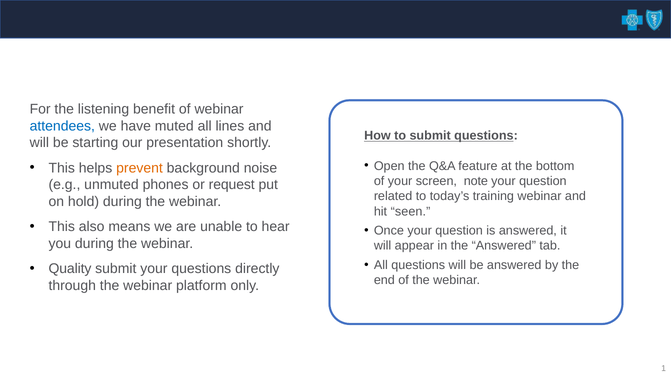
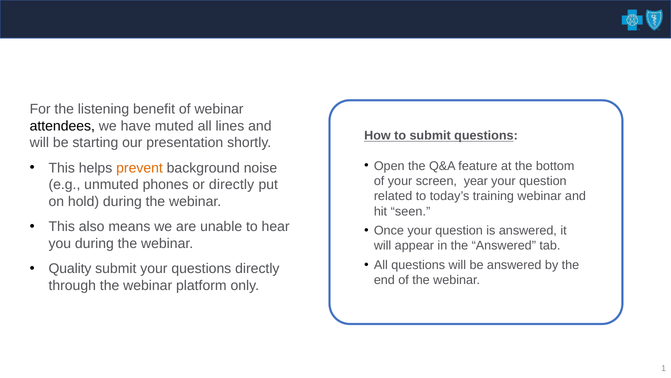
attendees colour: blue -> black
note: note -> year
or request: request -> directly
